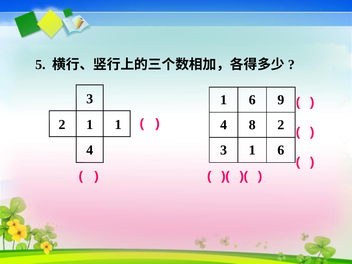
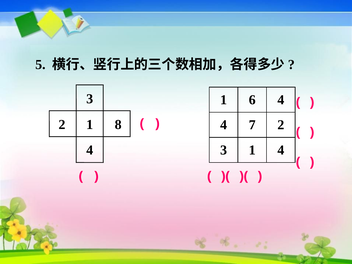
6 9: 9 -> 4
2 1: 1 -> 8
8: 8 -> 7
3 1 6: 6 -> 4
